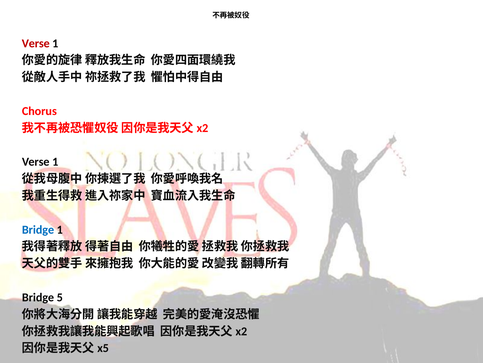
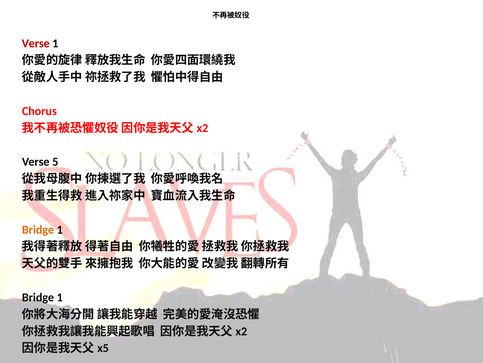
1 at (55, 162): 1 -> 5
Bridge at (38, 229) colour: blue -> orange
5 at (60, 297): 5 -> 1
